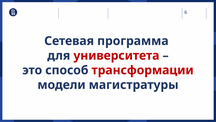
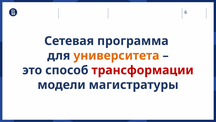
университета colour: red -> orange
